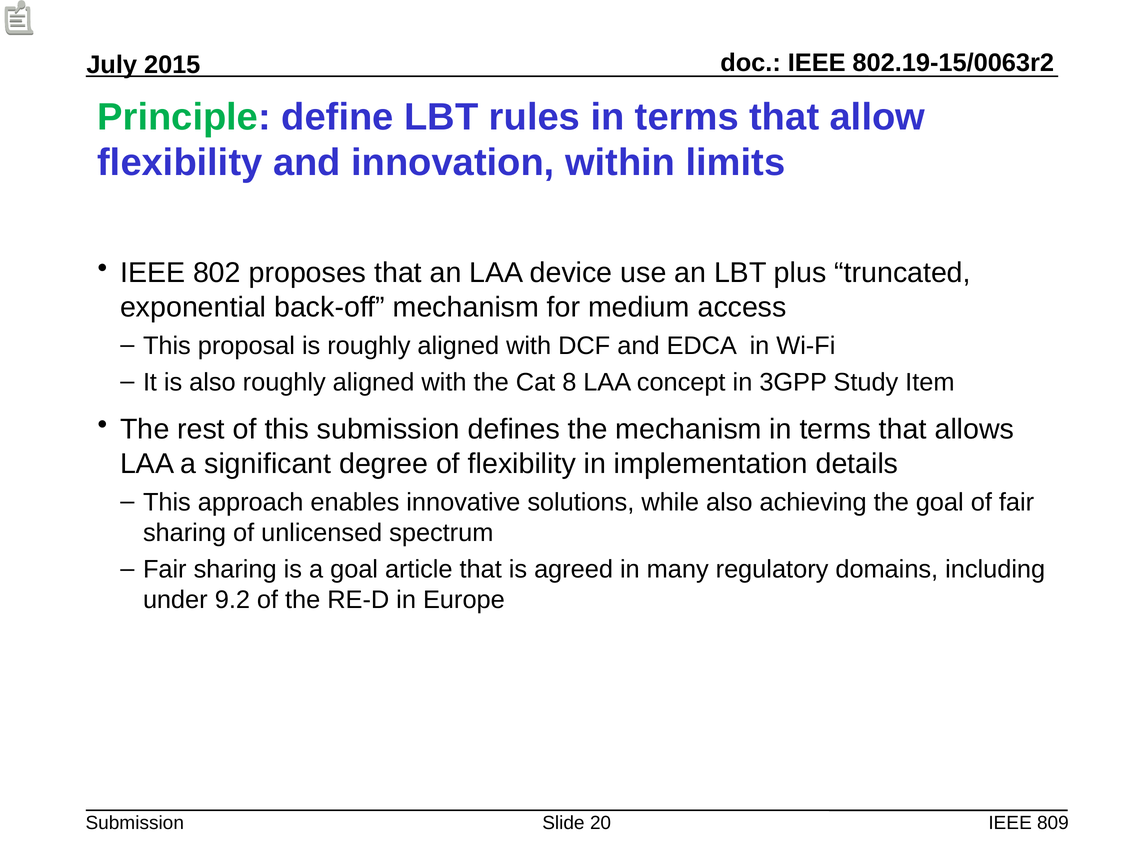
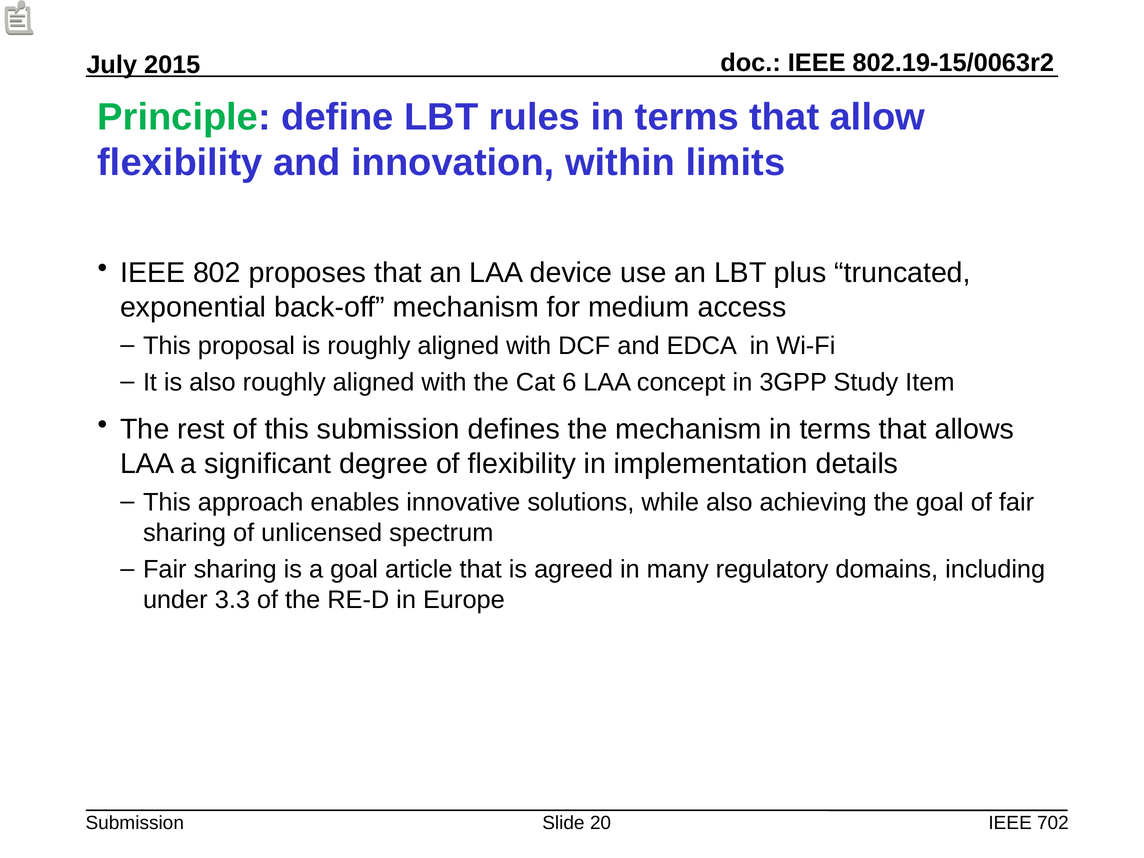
8: 8 -> 6
9.2: 9.2 -> 3.3
809: 809 -> 702
